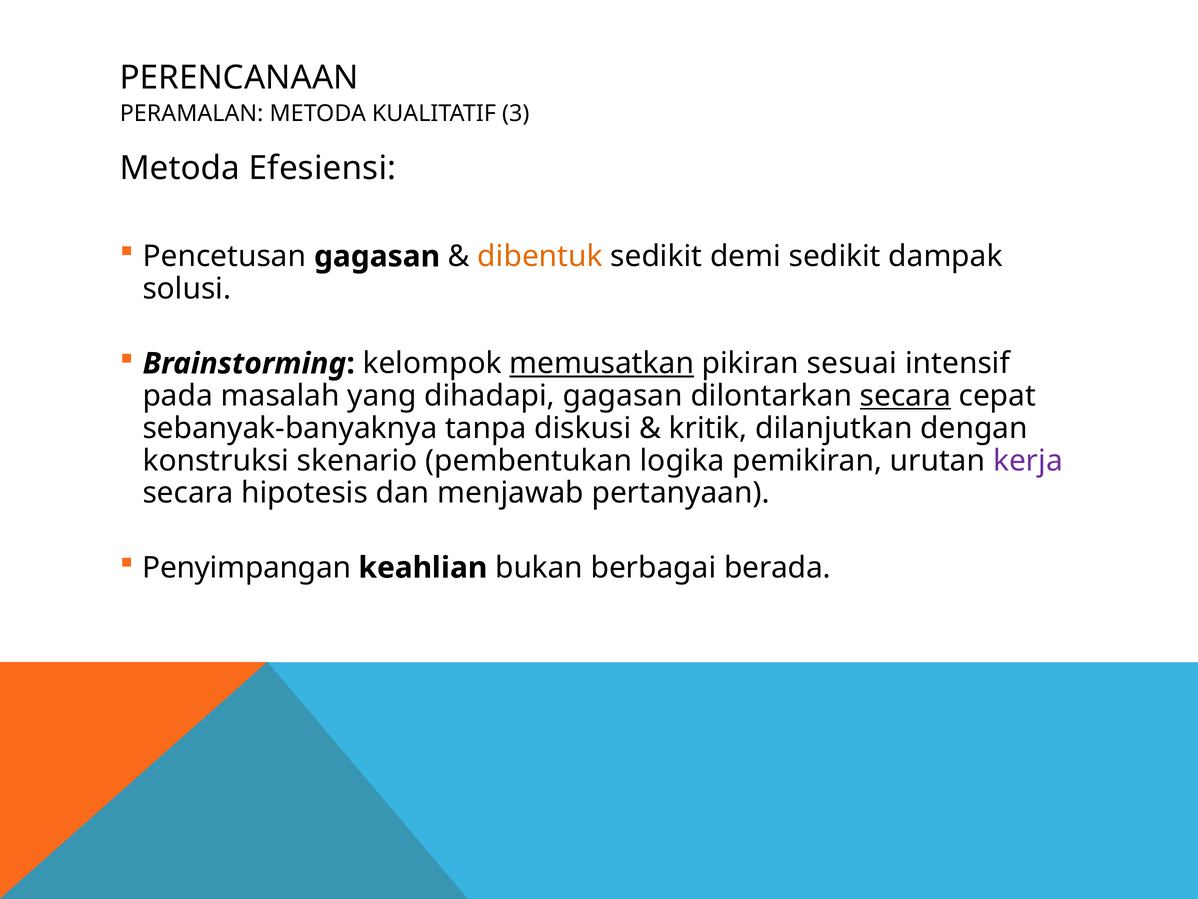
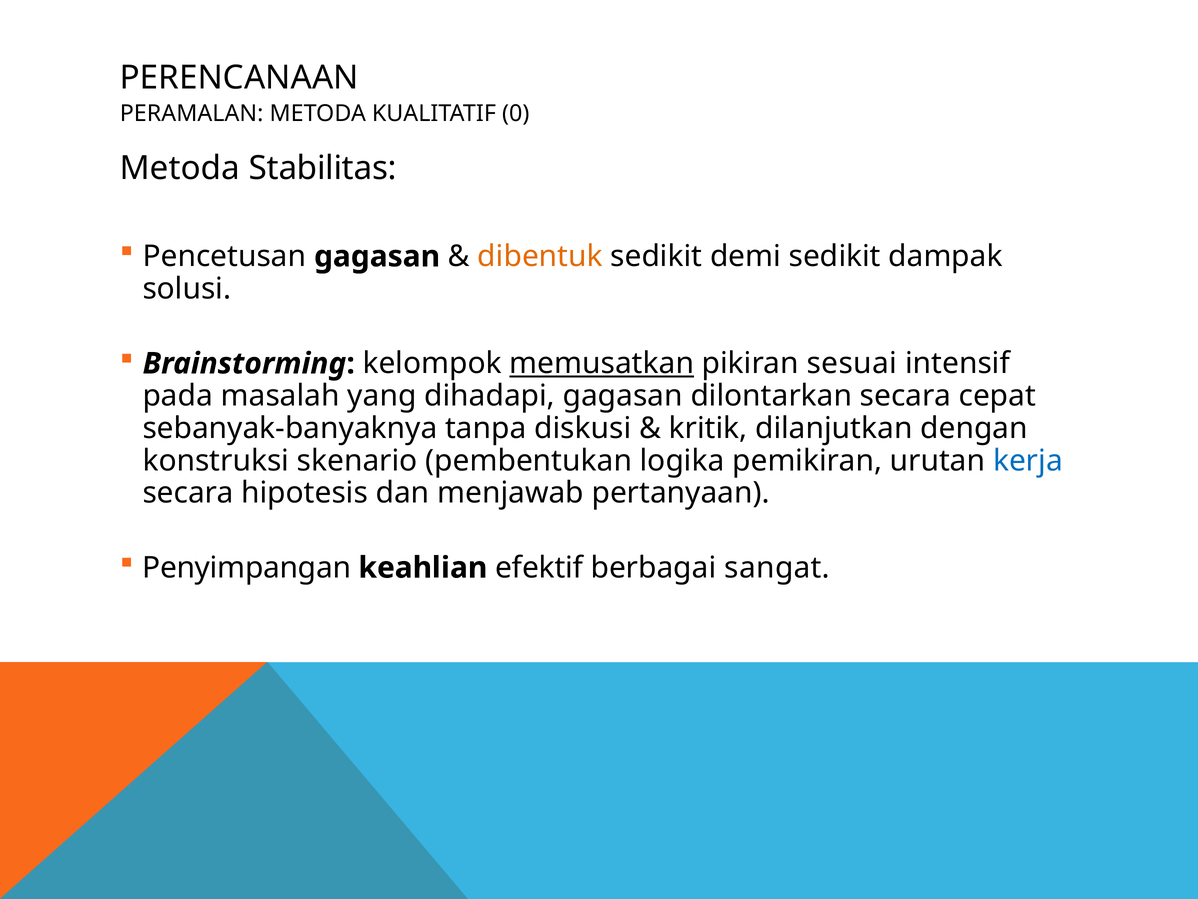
3: 3 -> 0
Efesiensi: Efesiensi -> Stabilitas
secara at (906, 396) underline: present -> none
kerja colour: purple -> blue
bukan: bukan -> efektif
berada: berada -> sangat
